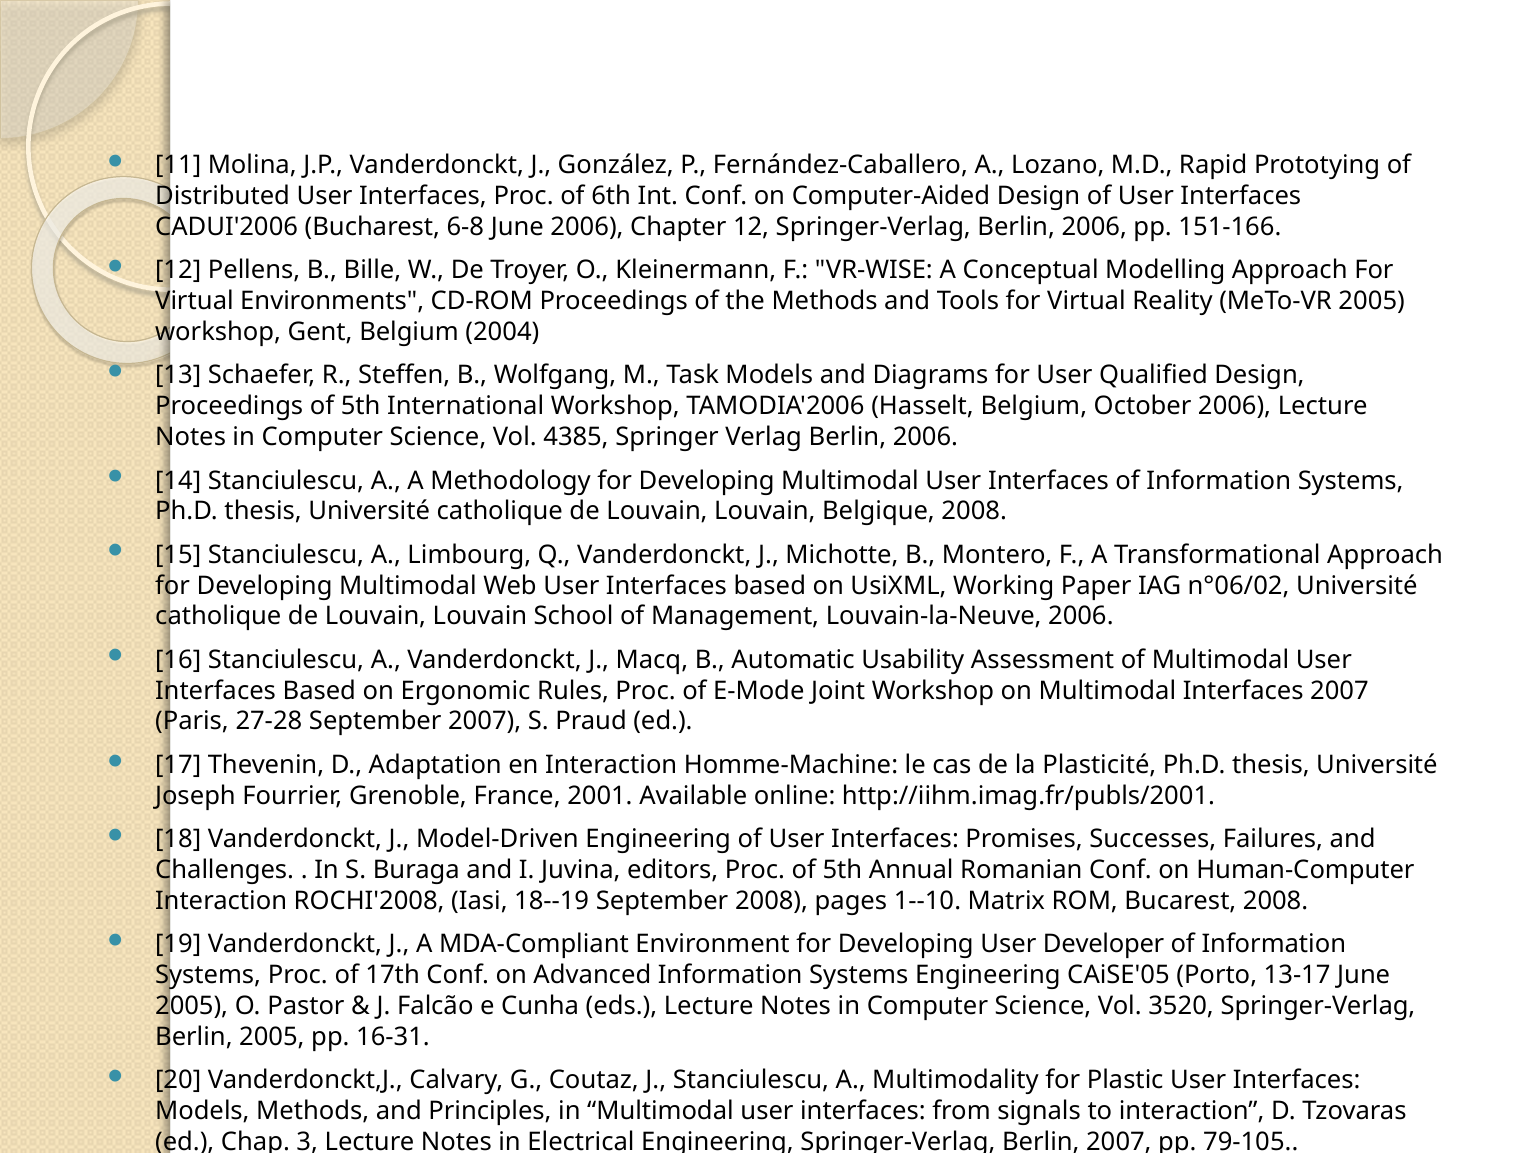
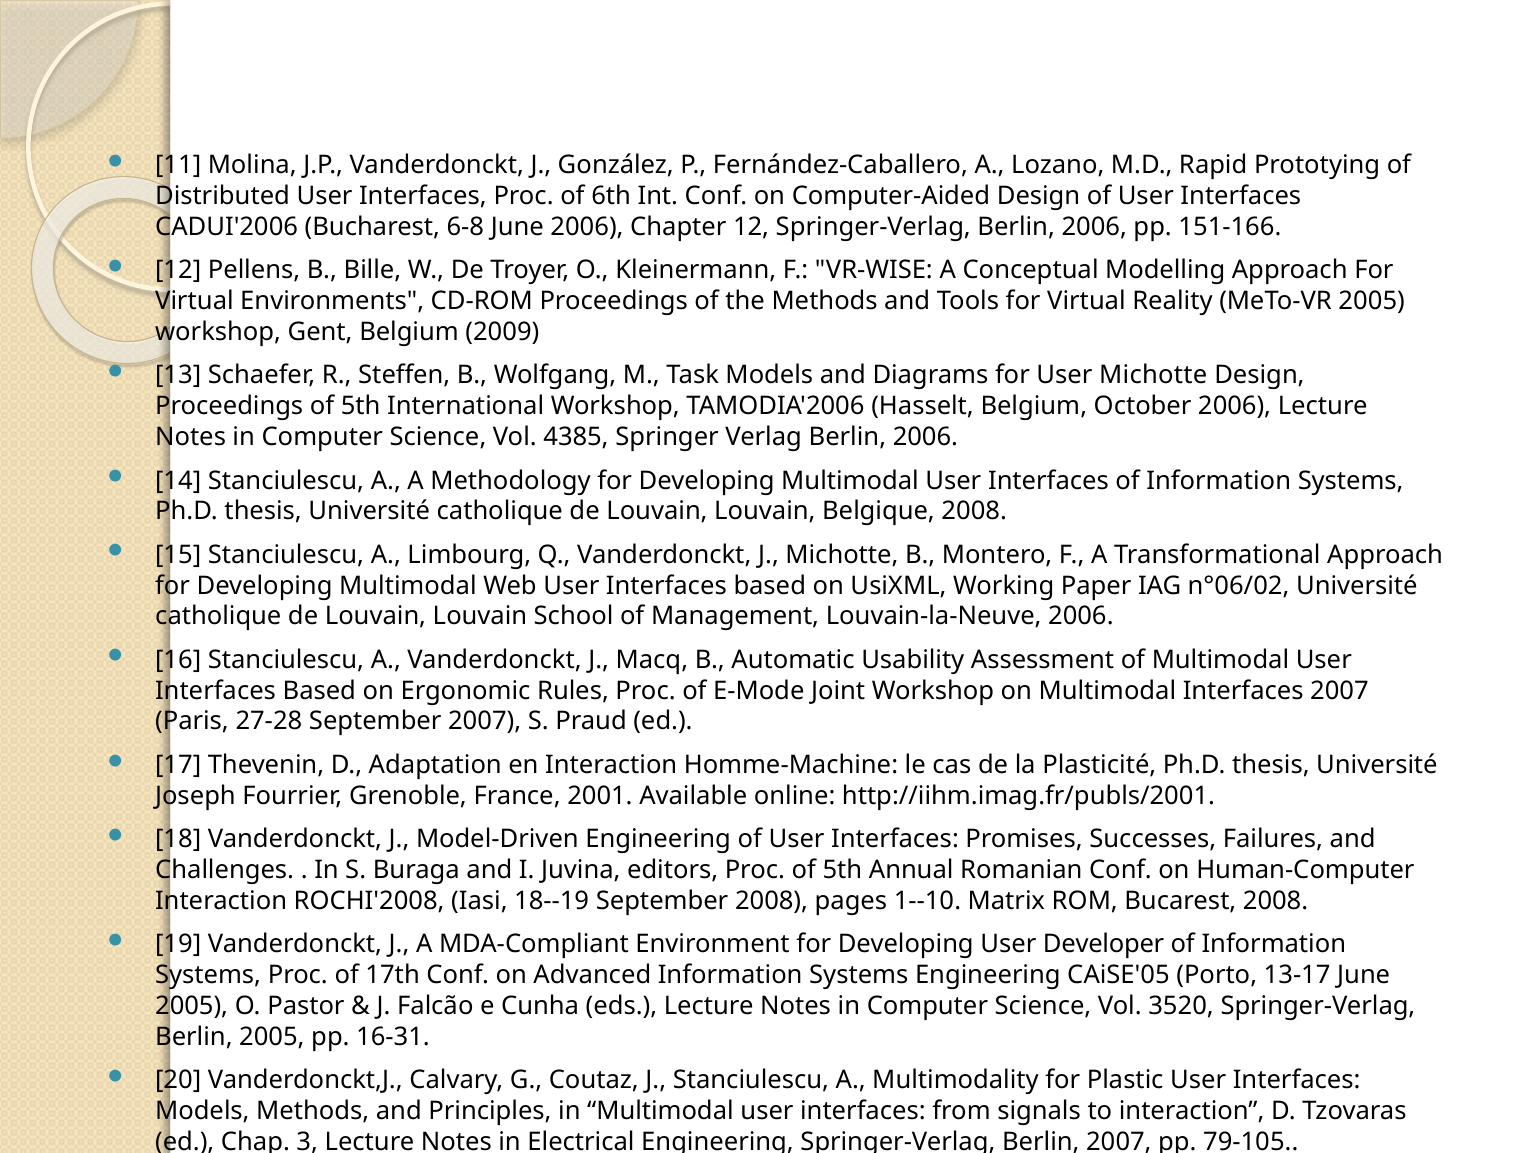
2004: 2004 -> 2009
User Qualified: Qualified -> Michotte
